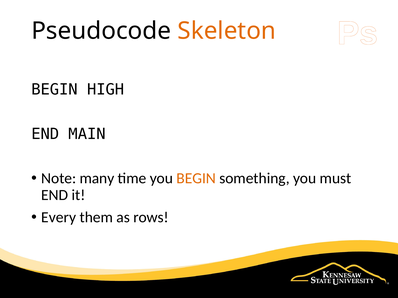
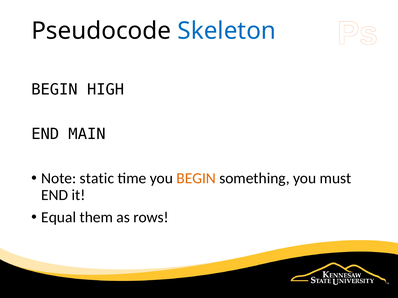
Skeleton colour: orange -> blue
many: many -> static
Every: Every -> Equal
